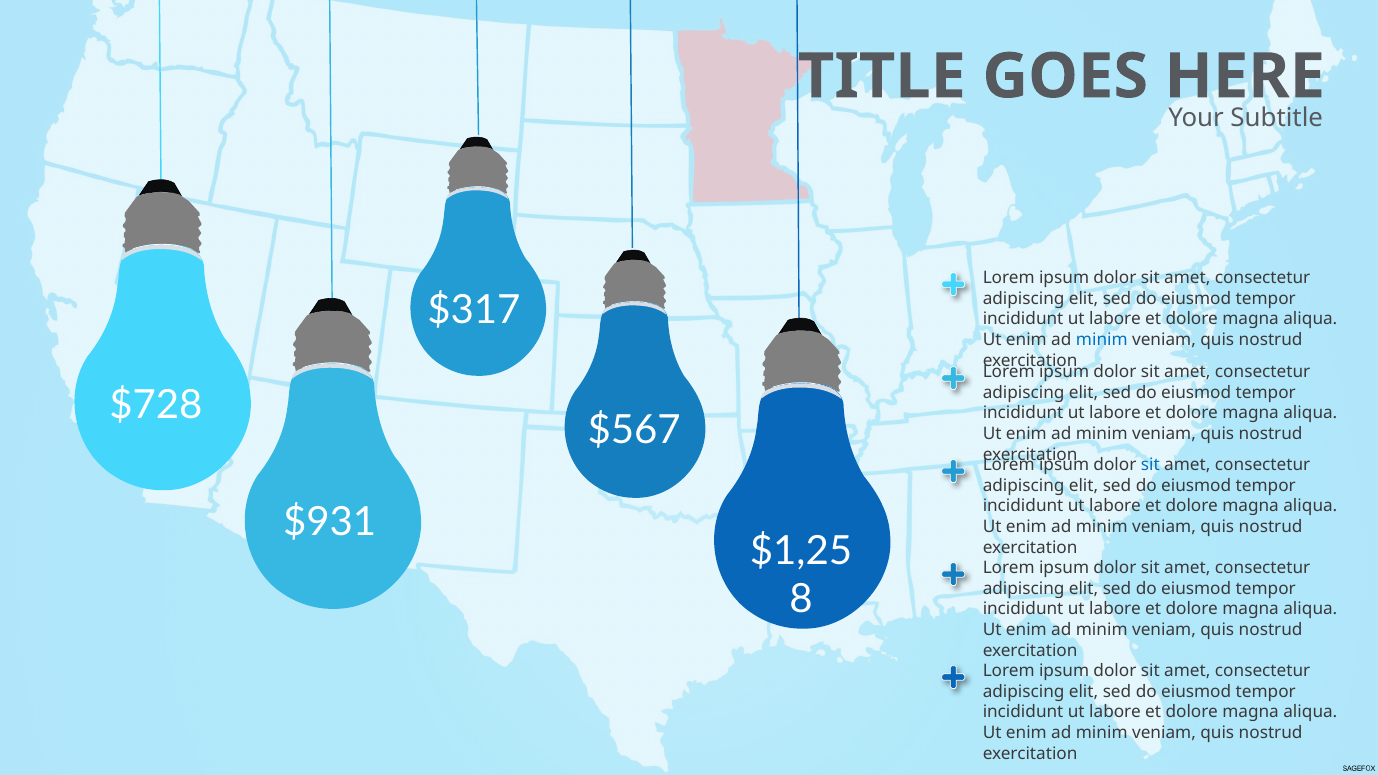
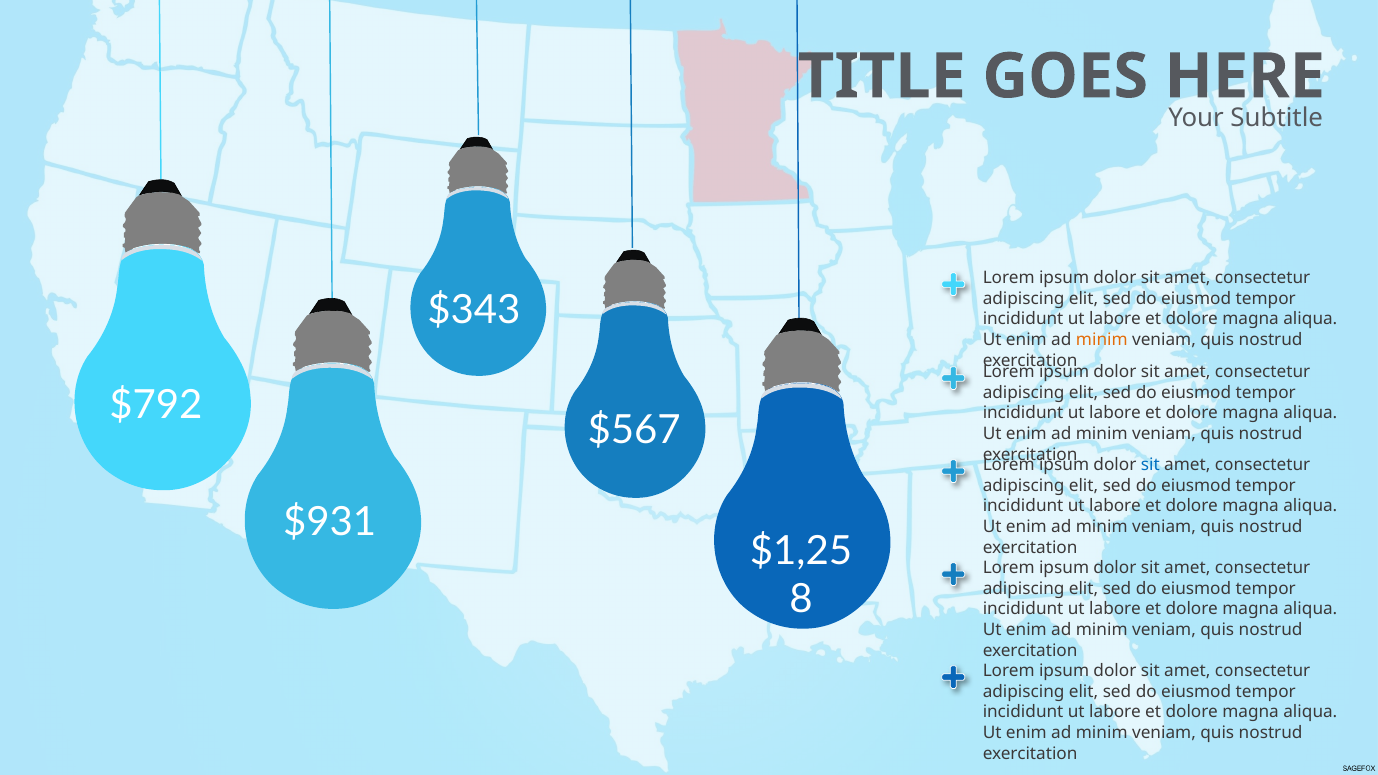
$317: $317 -> $343
minim at (1102, 340) colour: blue -> orange
$728: $728 -> $792
